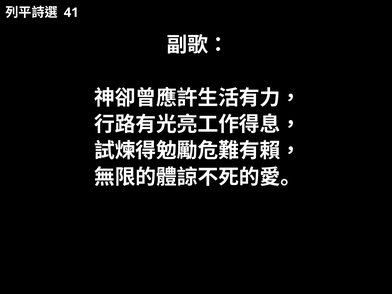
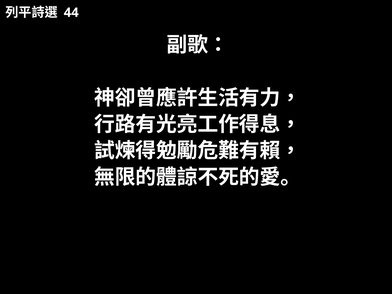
41: 41 -> 44
